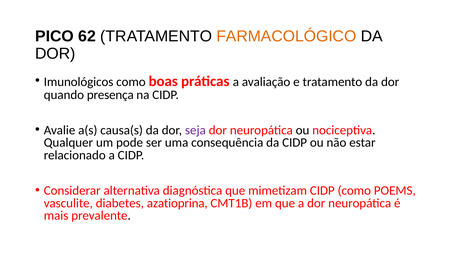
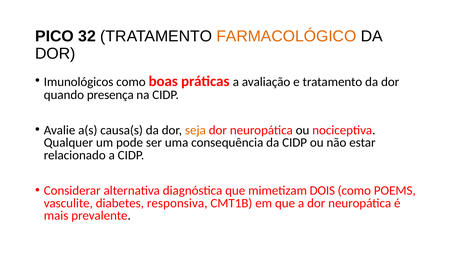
62: 62 -> 32
seja colour: purple -> orange
mimetizam CIDP: CIDP -> DOIS
azatioprina: azatioprina -> responsiva
